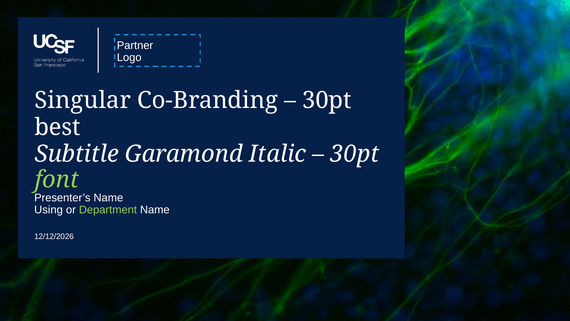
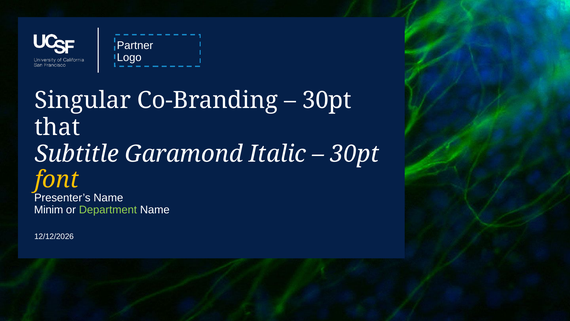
best: best -> that
font colour: light green -> yellow
Using: Using -> Minim
